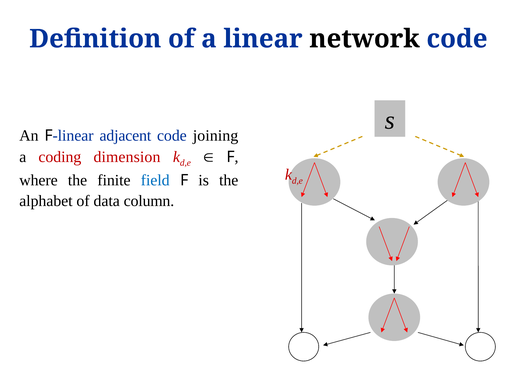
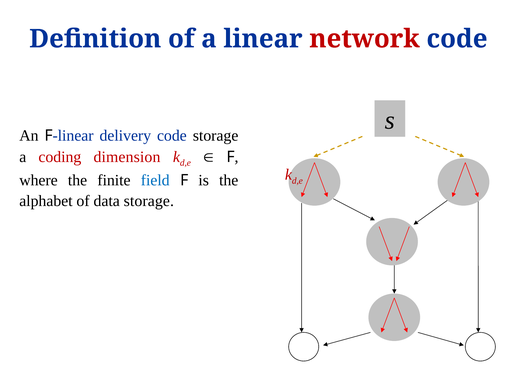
network colour: black -> red
adjacent: adjacent -> delivery
code joining: joining -> storage
data column: column -> storage
